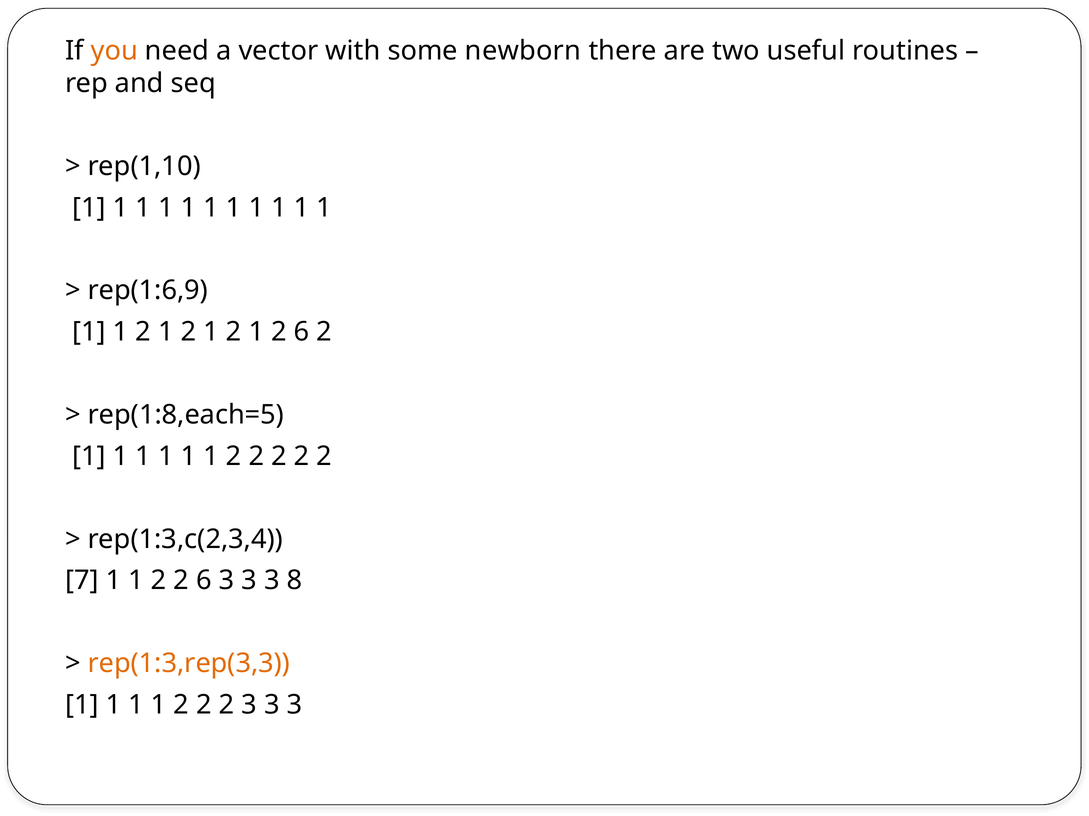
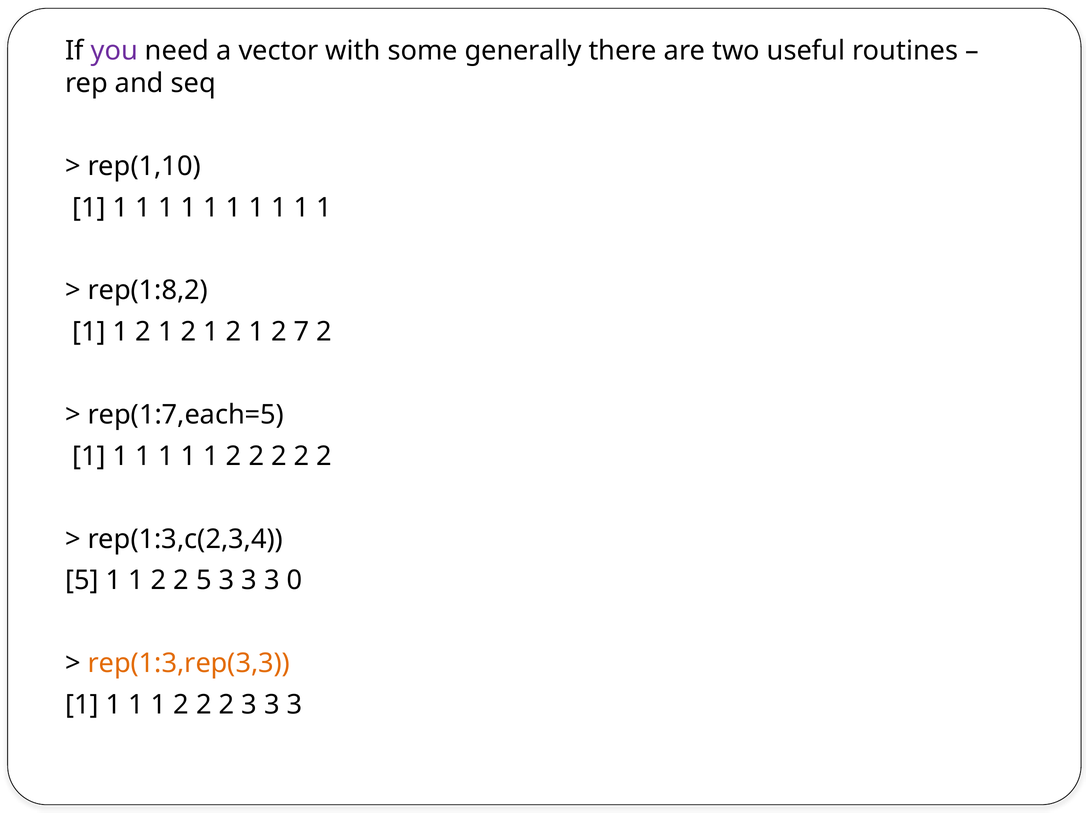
you colour: orange -> purple
newborn: newborn -> generally
rep(1:6,9: rep(1:6,9 -> rep(1:8,2
1 2 6: 6 -> 7
rep(1:8,each=5: rep(1:8,each=5 -> rep(1:7,each=5
7 at (82, 581): 7 -> 5
2 2 6: 6 -> 5
8: 8 -> 0
